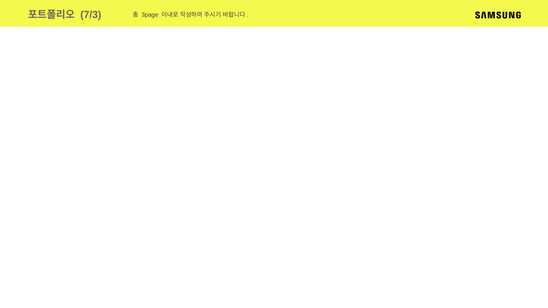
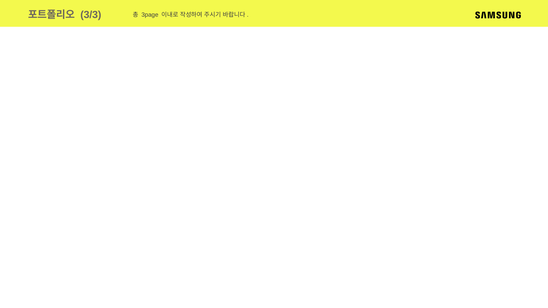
7/3: 7/3 -> 3/3
